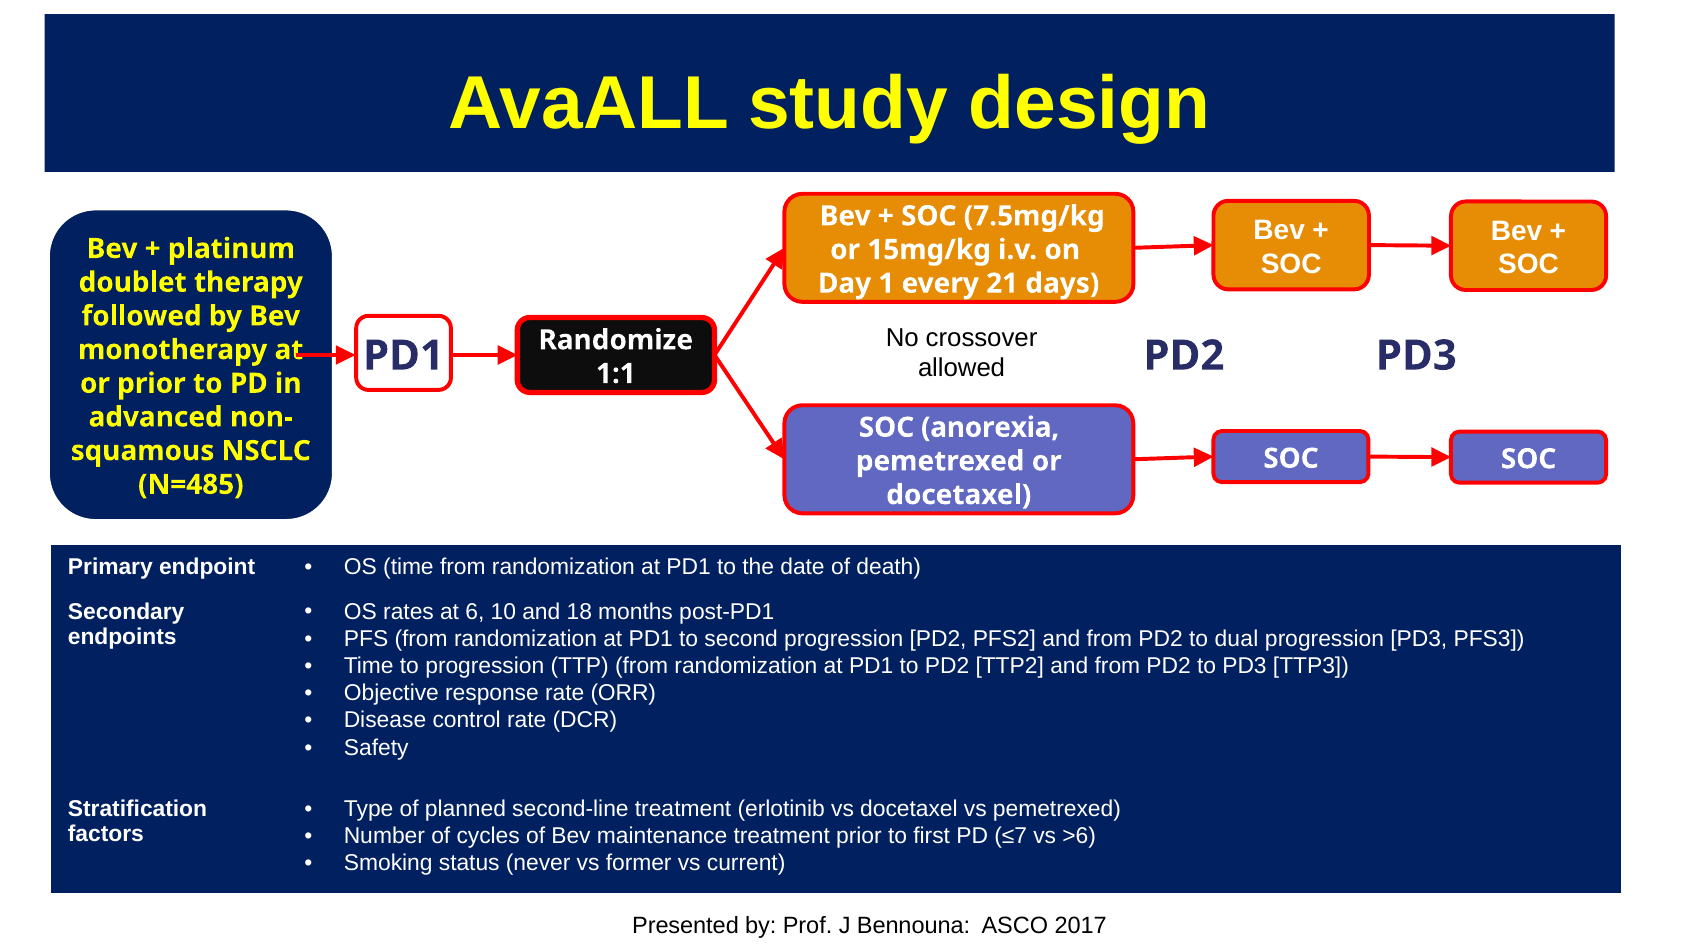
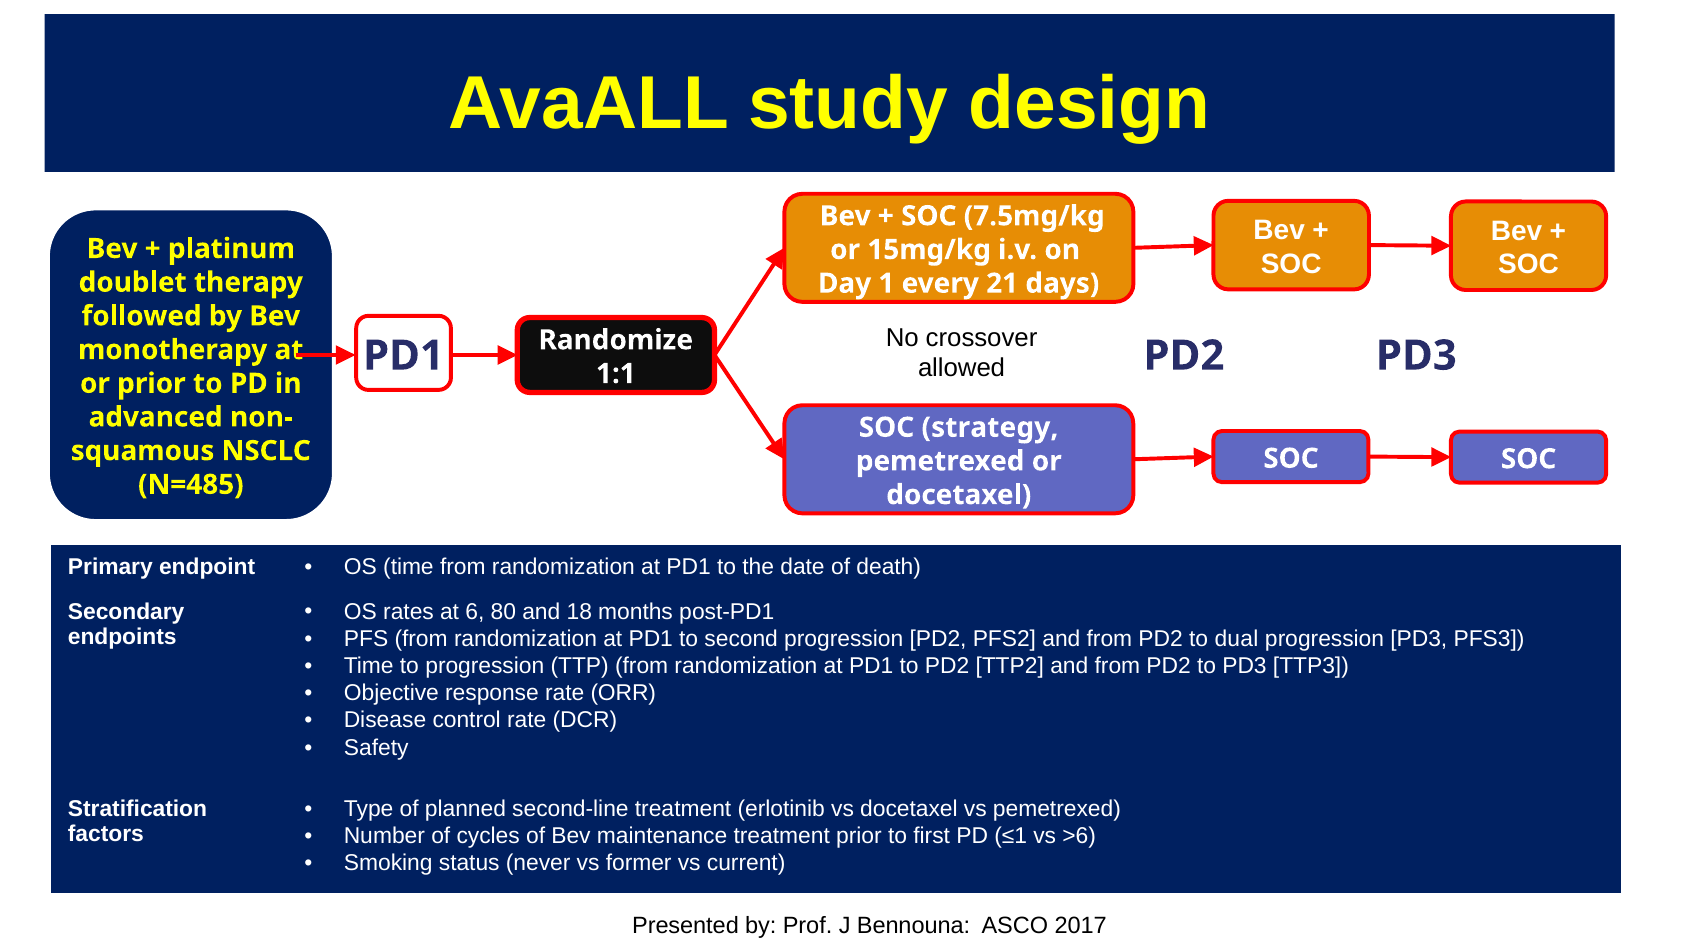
anorexia: anorexia -> strategy
10: 10 -> 80
≤7: ≤7 -> ≤1
